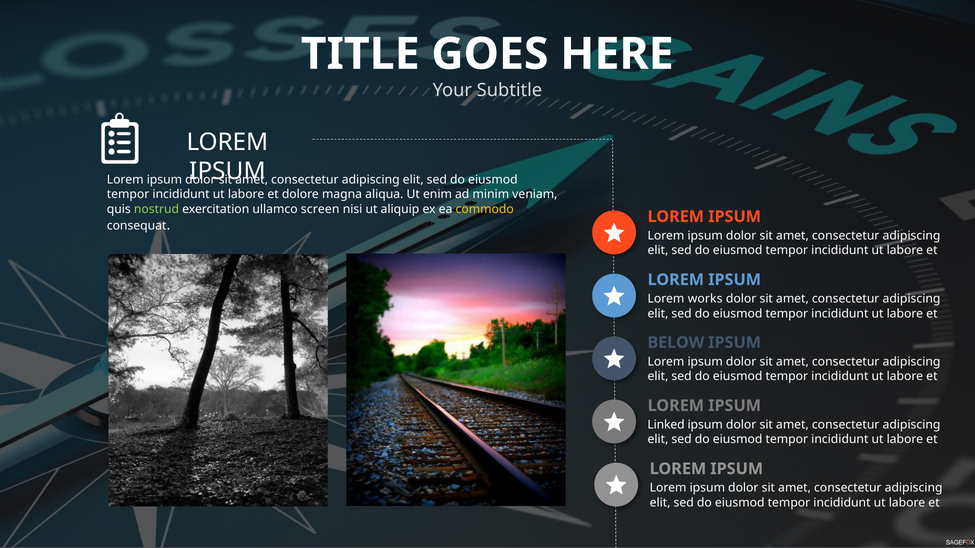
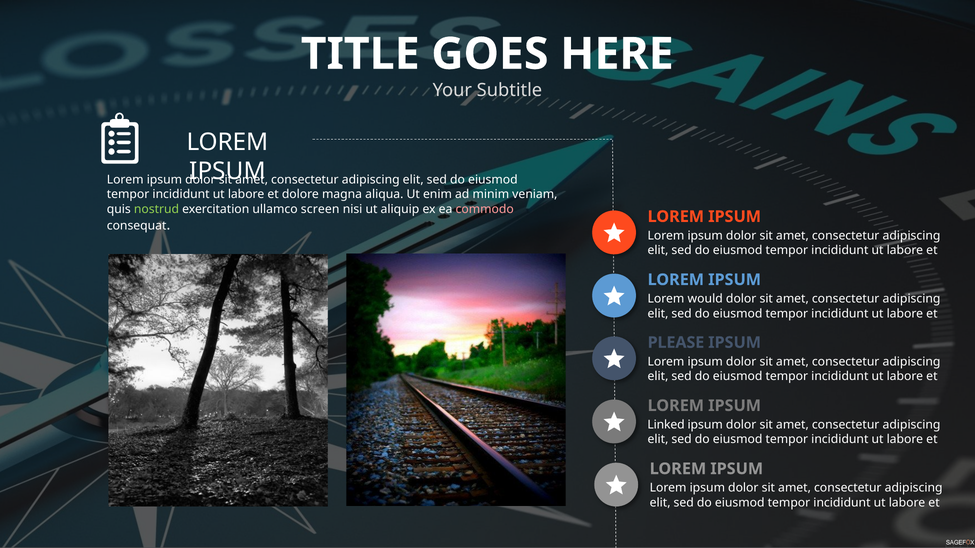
commodo colour: yellow -> pink
works: works -> would
BELOW: BELOW -> PLEASE
